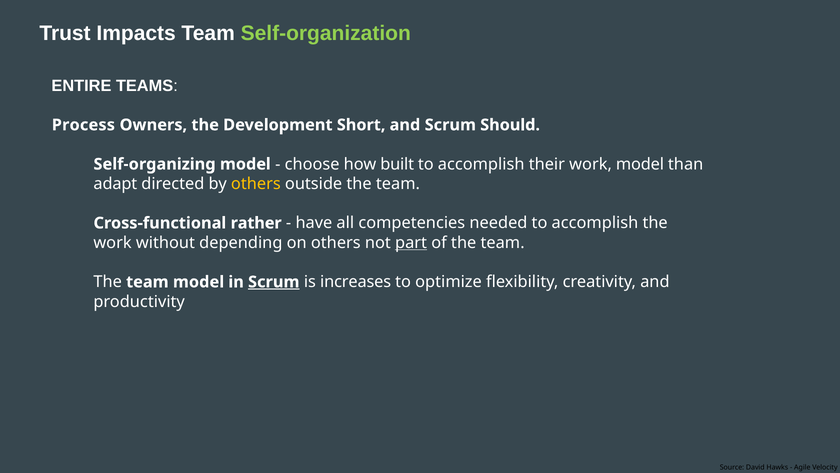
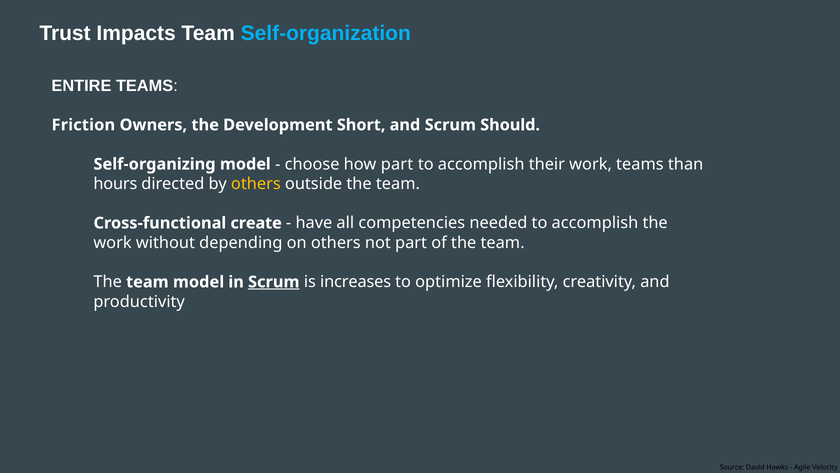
Self-organization colour: light green -> light blue
Process: Process -> Friction
how built: built -> part
work model: model -> teams
adapt: adapt -> hours
rather: rather -> create
part at (411, 242) underline: present -> none
